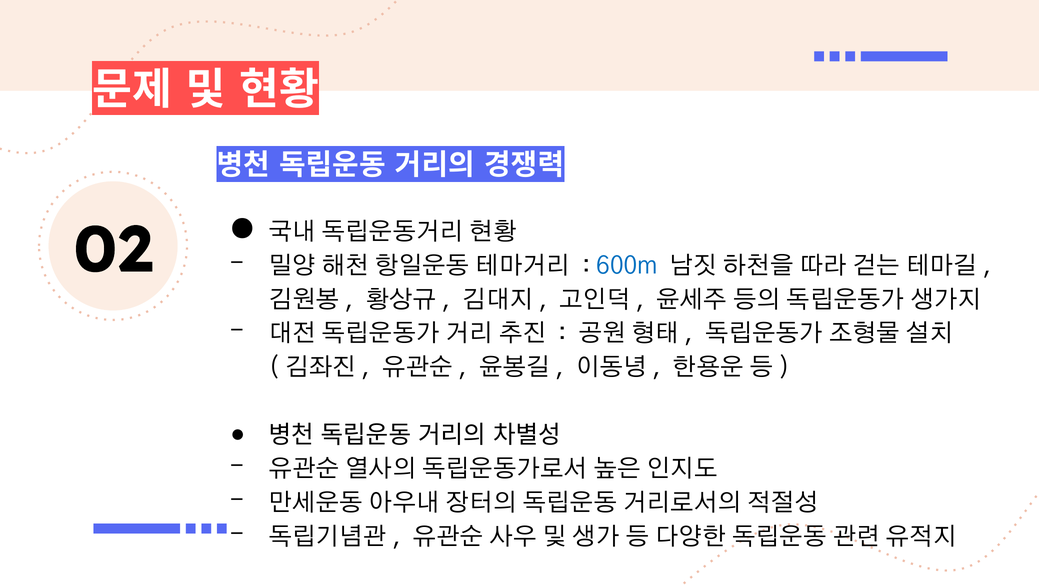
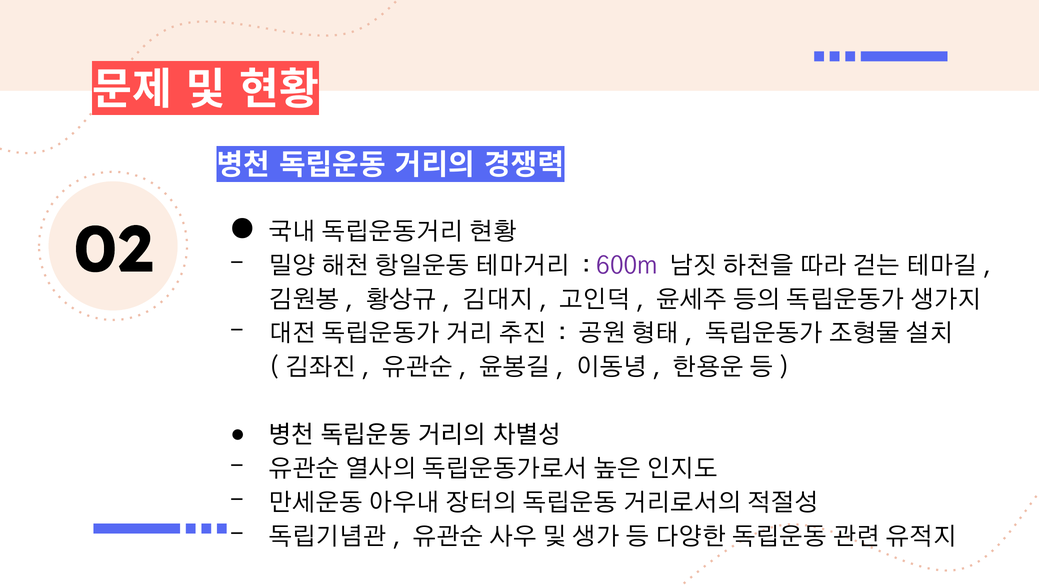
600m colour: blue -> purple
